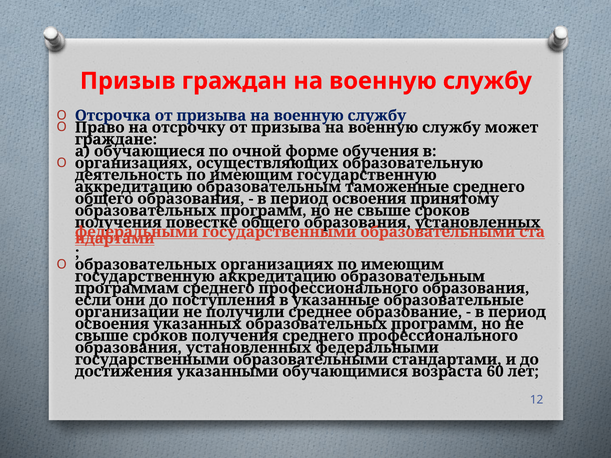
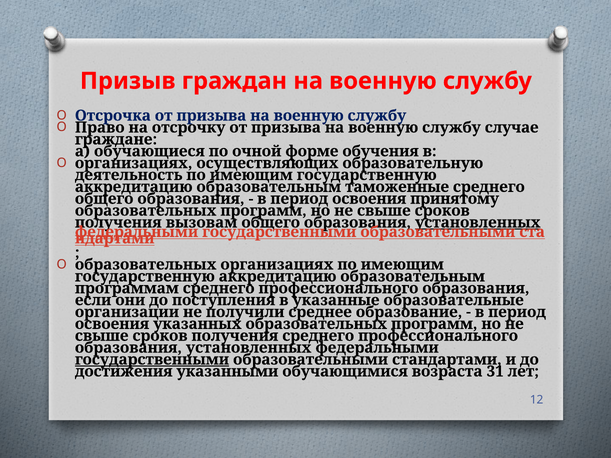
может: может -> случае
повестке: повестке -> вызовам
государственными at (152, 360) underline: none -> present
60: 60 -> 31
